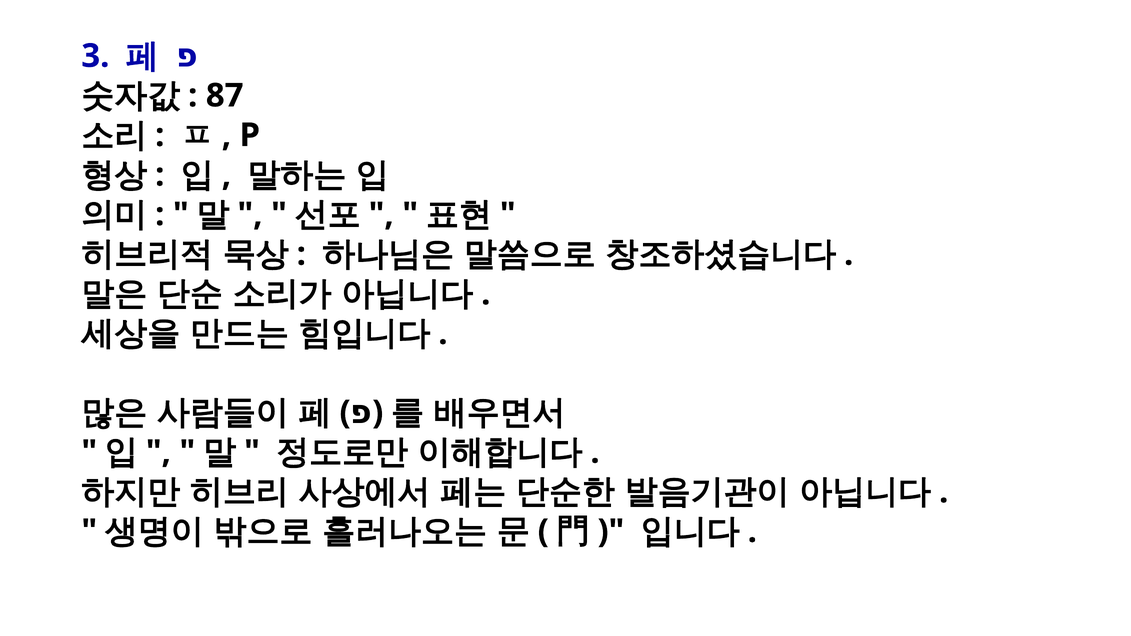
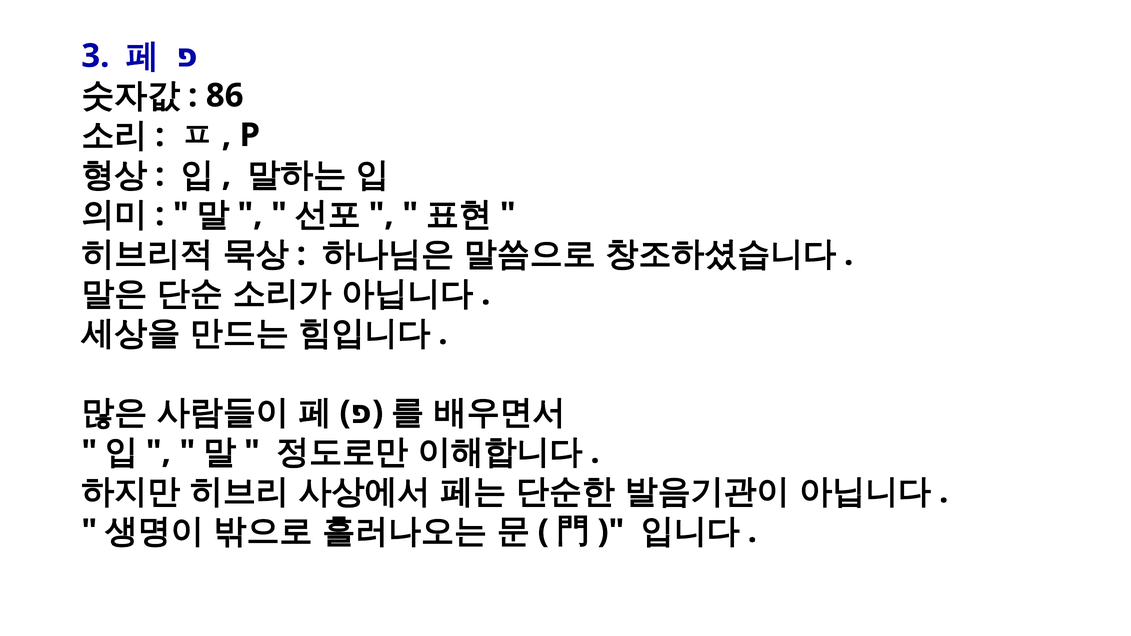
87: 87 -> 86
